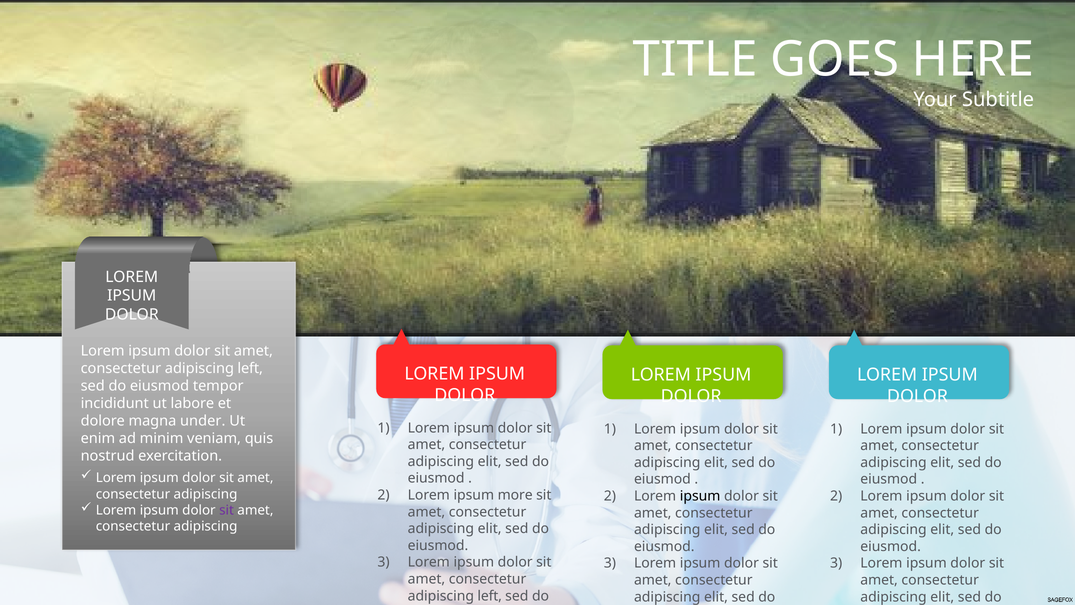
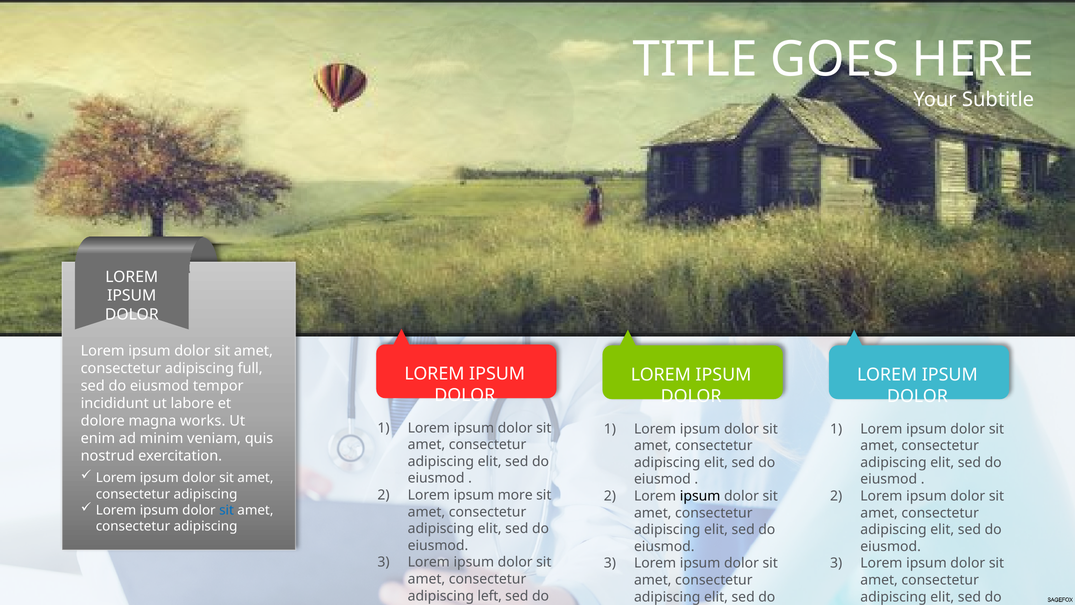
left at (250, 368): left -> full
under: under -> works
sit at (227, 510) colour: purple -> blue
